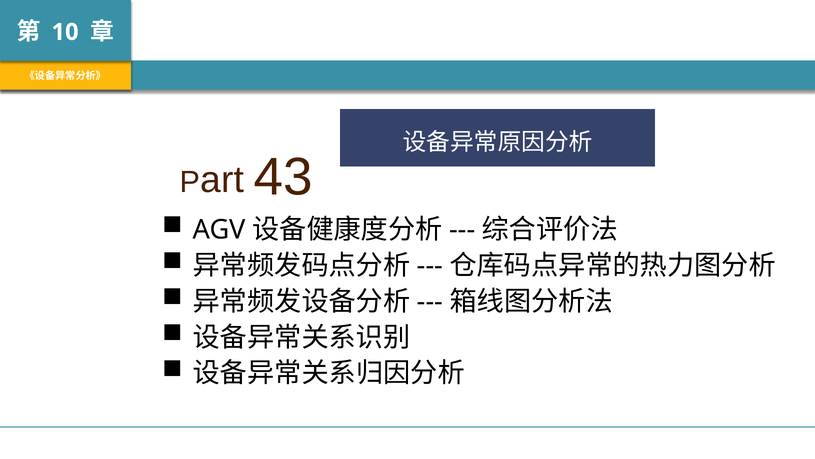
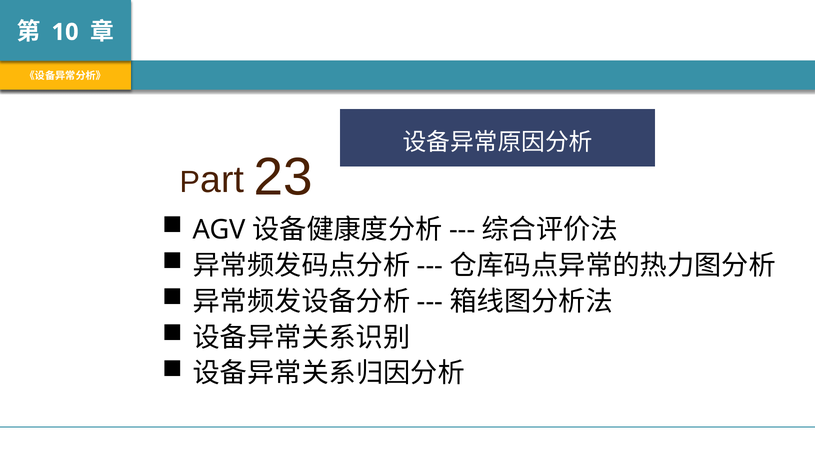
43: 43 -> 23
